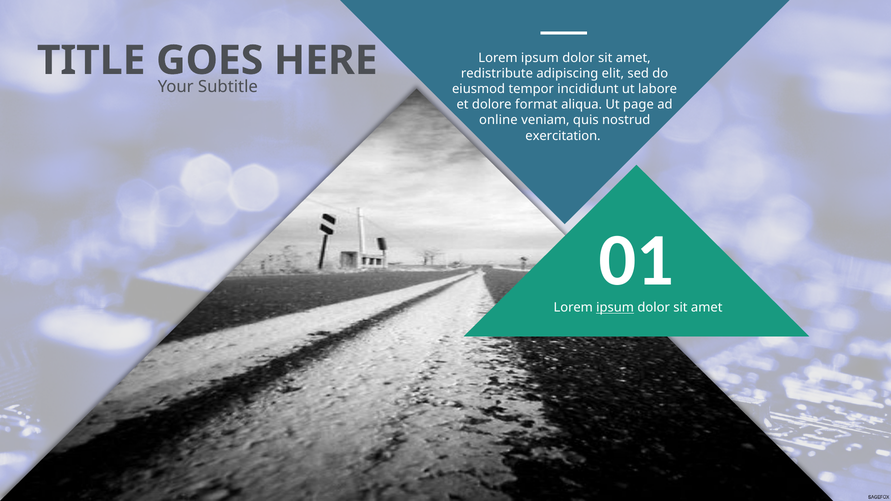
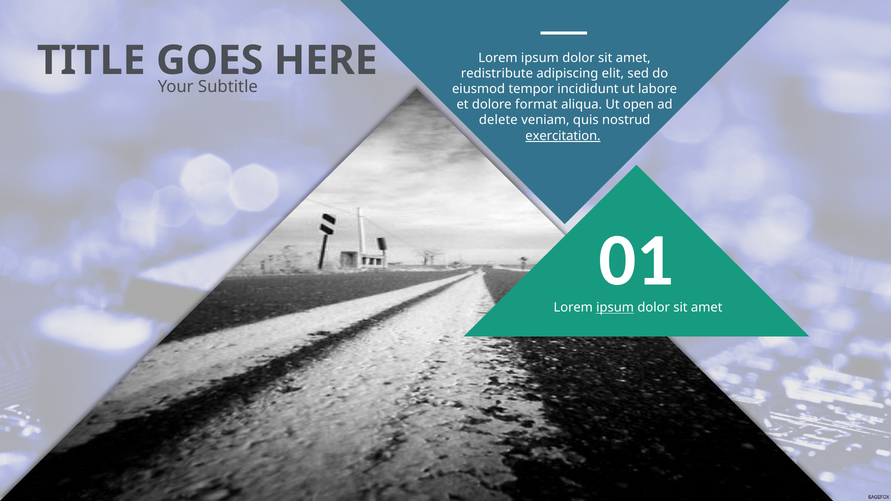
page: page -> open
online: online -> delete
exercitation underline: none -> present
